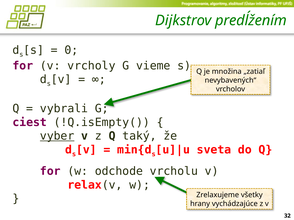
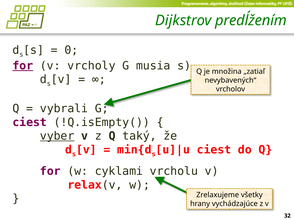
for at (23, 66) underline: none -> present
vieme: vieme -> musia
sveta at (214, 150): sveta -> ciest
odchode: odchode -> cyklami
